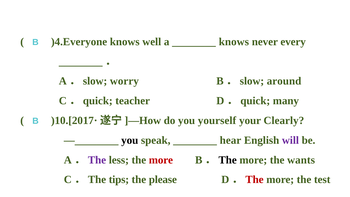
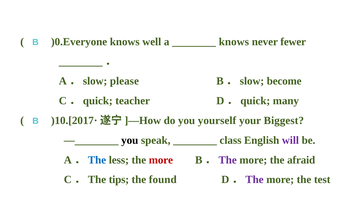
)4.Everyone: )4.Everyone -> )0.Everyone
every: every -> fewer
worry: worry -> please
around: around -> become
Clearly: Clearly -> Biggest
hear: hear -> class
The at (97, 160) colour: purple -> blue
The at (228, 160) colour: black -> purple
wants: wants -> afraid
please: please -> found
The at (254, 180) colour: red -> purple
